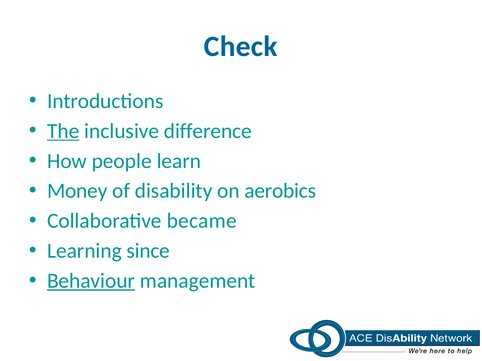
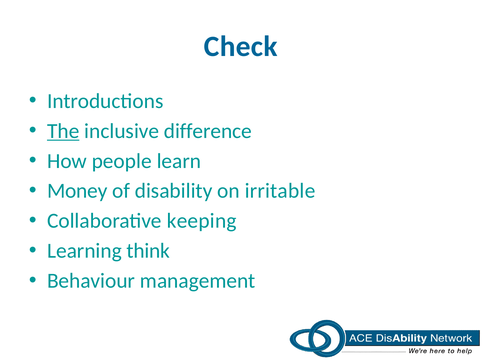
aerobics: aerobics -> irritable
became: became -> keeping
since: since -> think
Behaviour underline: present -> none
